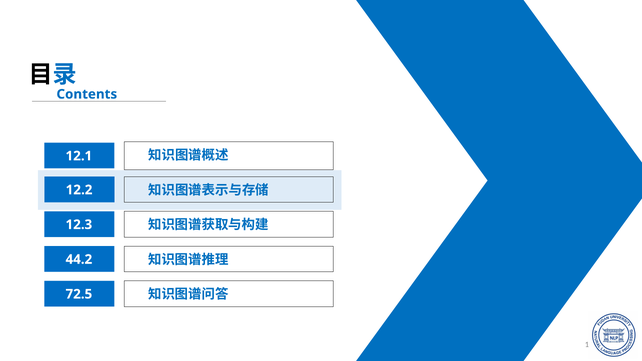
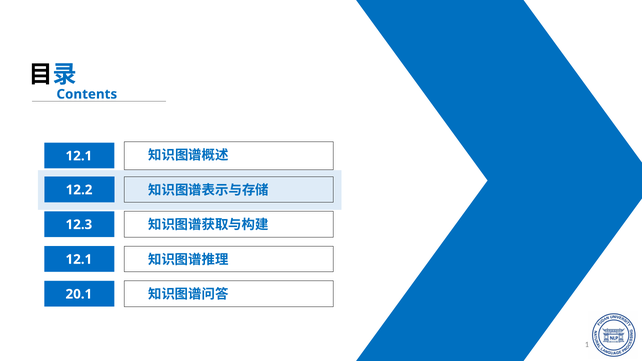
44.2 at (79, 259): 44.2 -> 12.1
72.5: 72.5 -> 20.1
